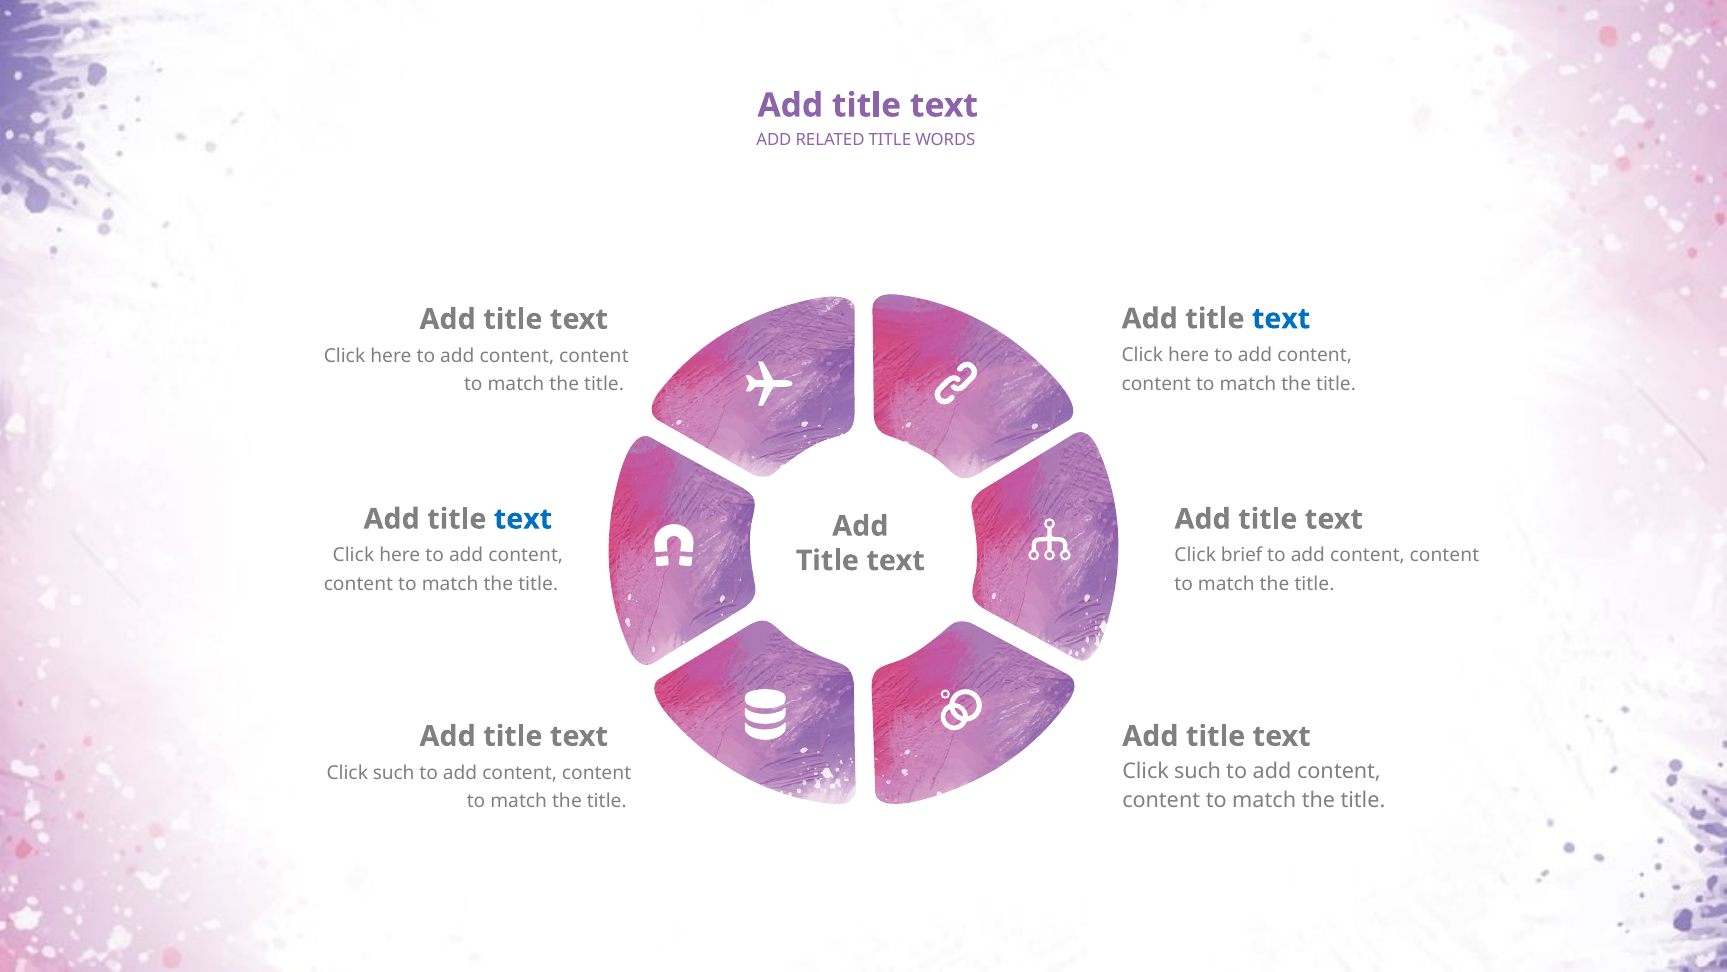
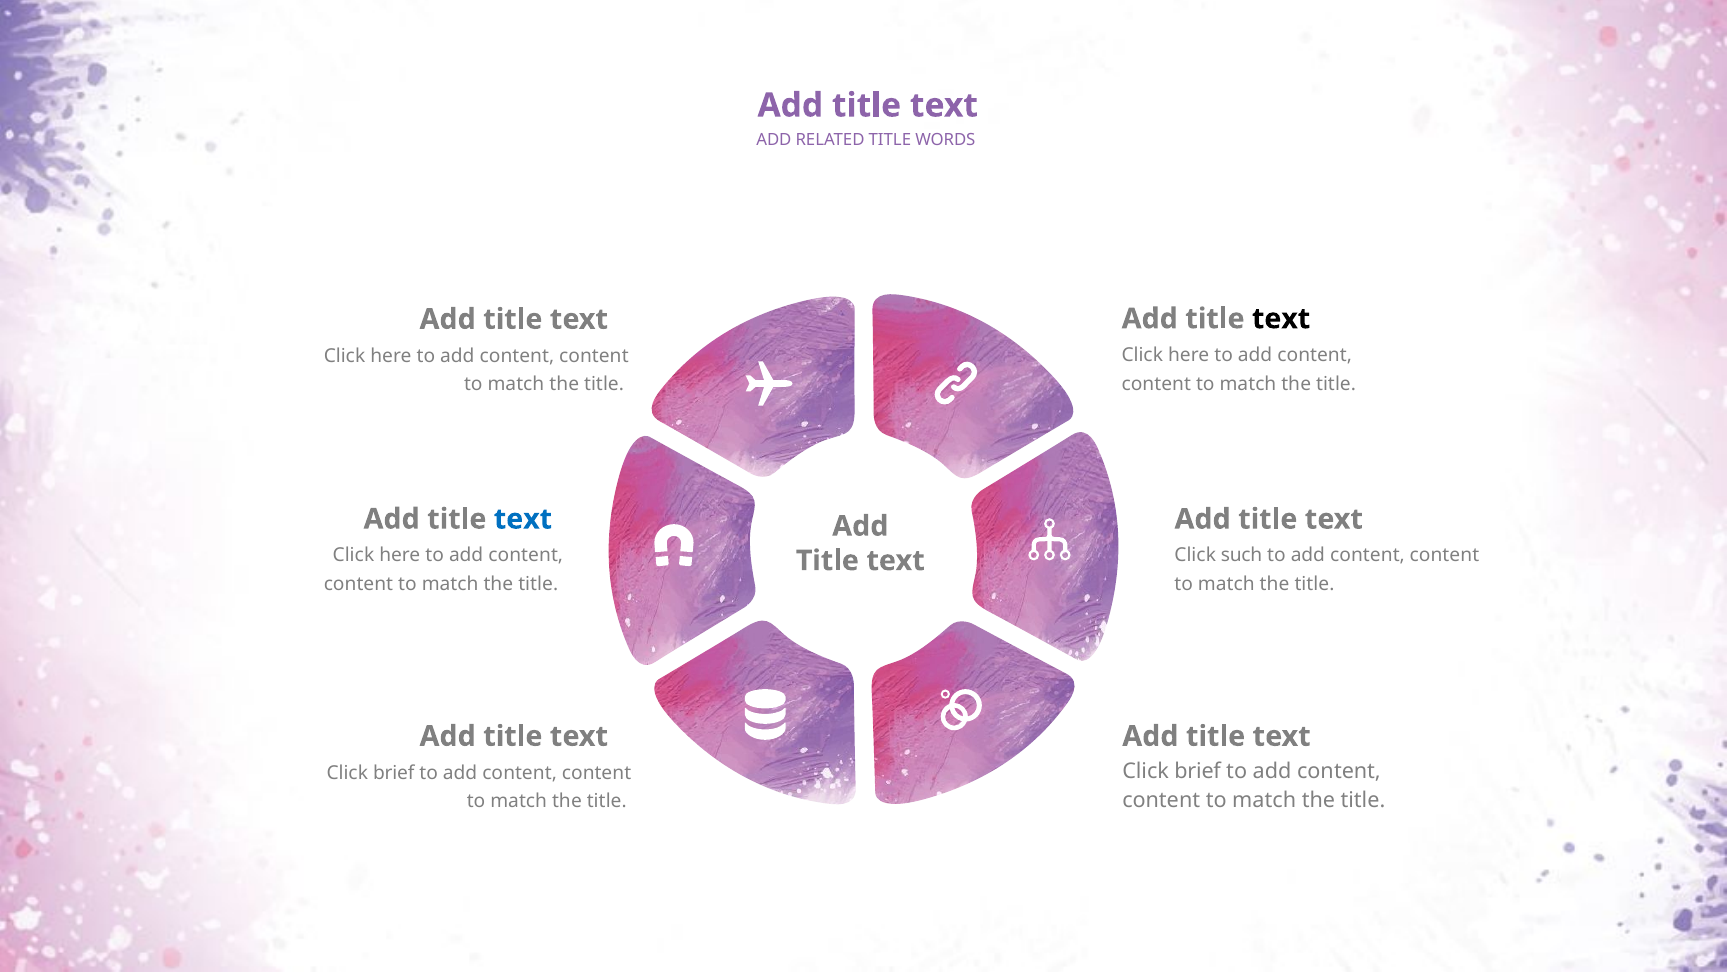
text at (1281, 319) colour: blue -> black
brief: brief -> such
such at (1198, 771): such -> brief
such at (394, 772): such -> brief
